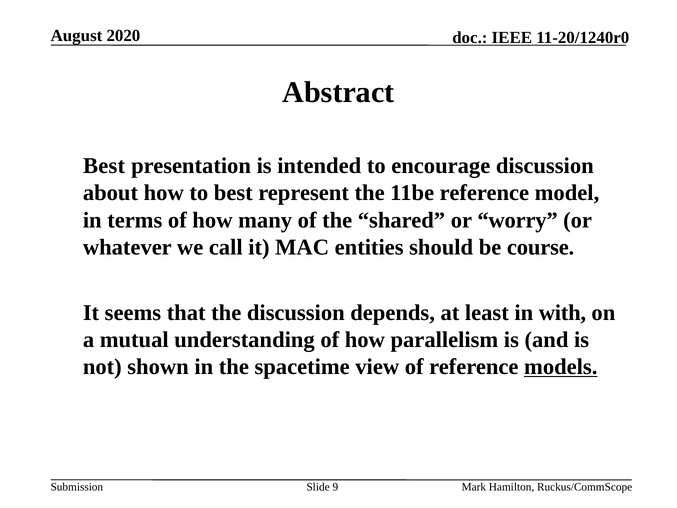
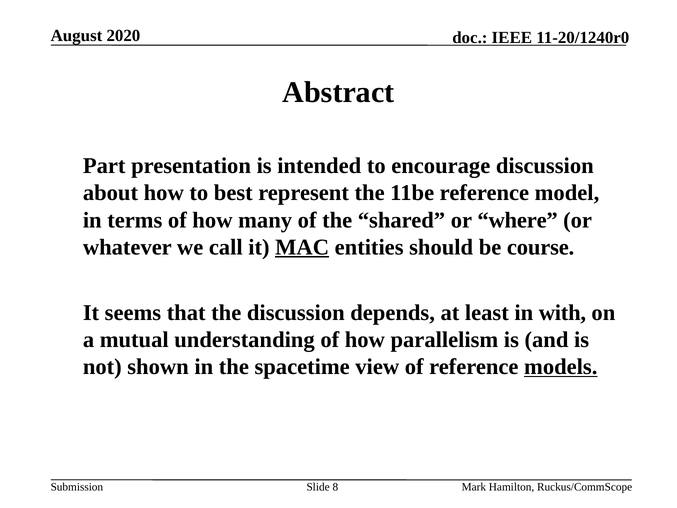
Best at (104, 166): Best -> Part
worry: worry -> where
MAC underline: none -> present
9: 9 -> 8
